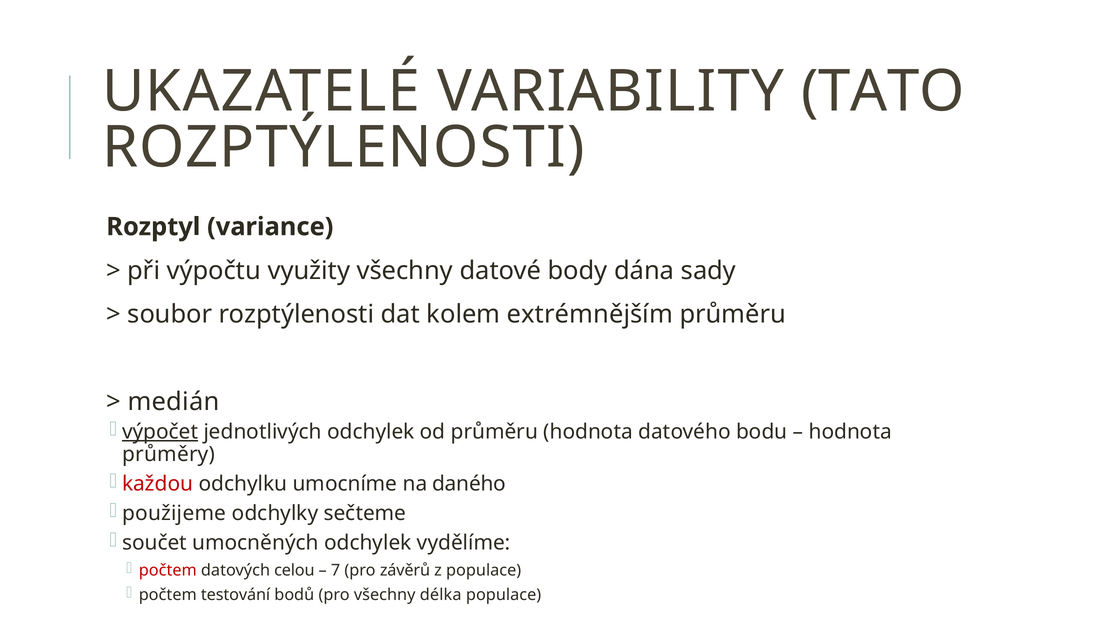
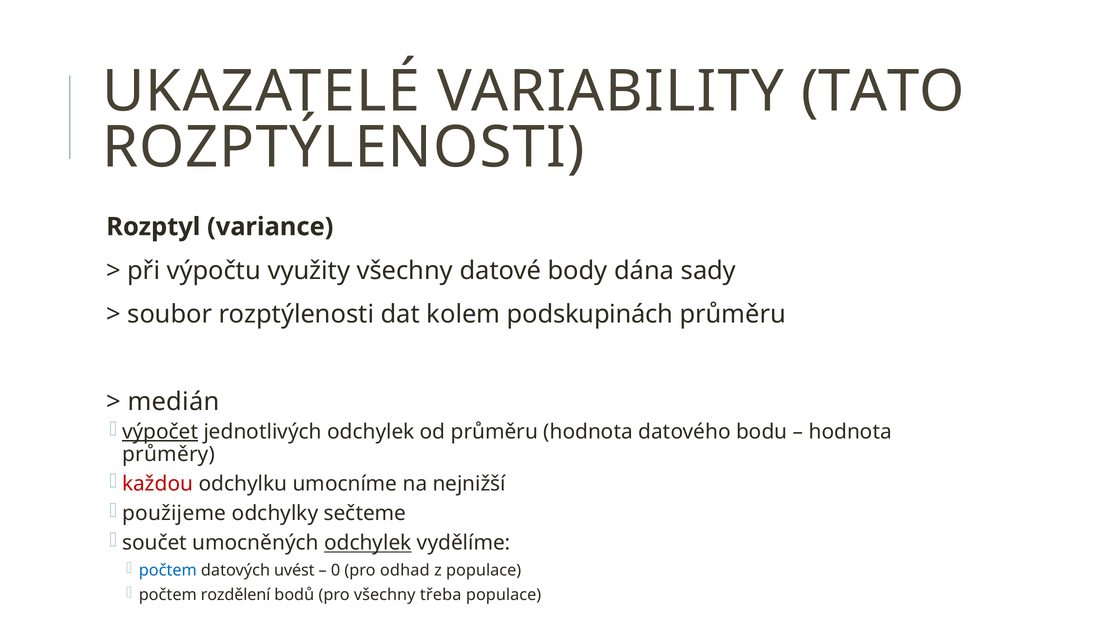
extrémnějším: extrémnějším -> podskupinách
daného: daného -> nejnižší
odchylek at (368, 543) underline: none -> present
počtem at (168, 570) colour: red -> blue
celou: celou -> uvést
7: 7 -> 0
závěrů: závěrů -> odhad
testování: testování -> rozdělení
délka: délka -> třeba
